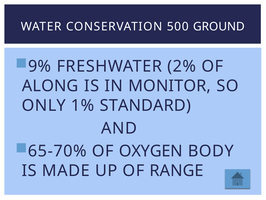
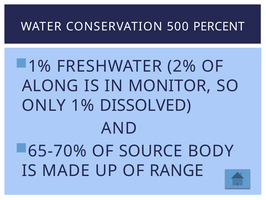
GROUND: GROUND -> PERCENT
9% at (40, 66): 9% -> 1%
STANDARD: STANDARD -> DISSOLVED
OXYGEN: OXYGEN -> SOURCE
